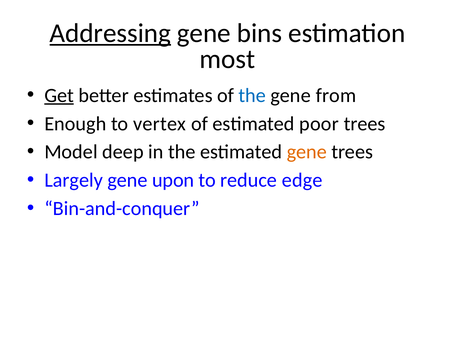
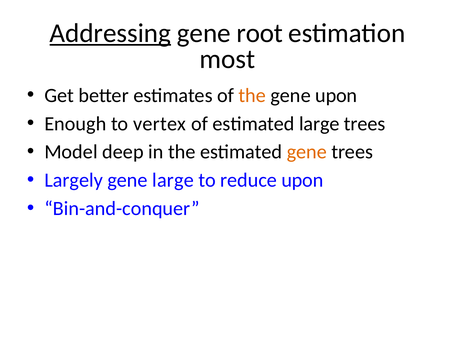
bins: bins -> root
Get underline: present -> none
the at (252, 95) colour: blue -> orange
gene from: from -> upon
estimated poor: poor -> large
gene upon: upon -> large
reduce edge: edge -> upon
